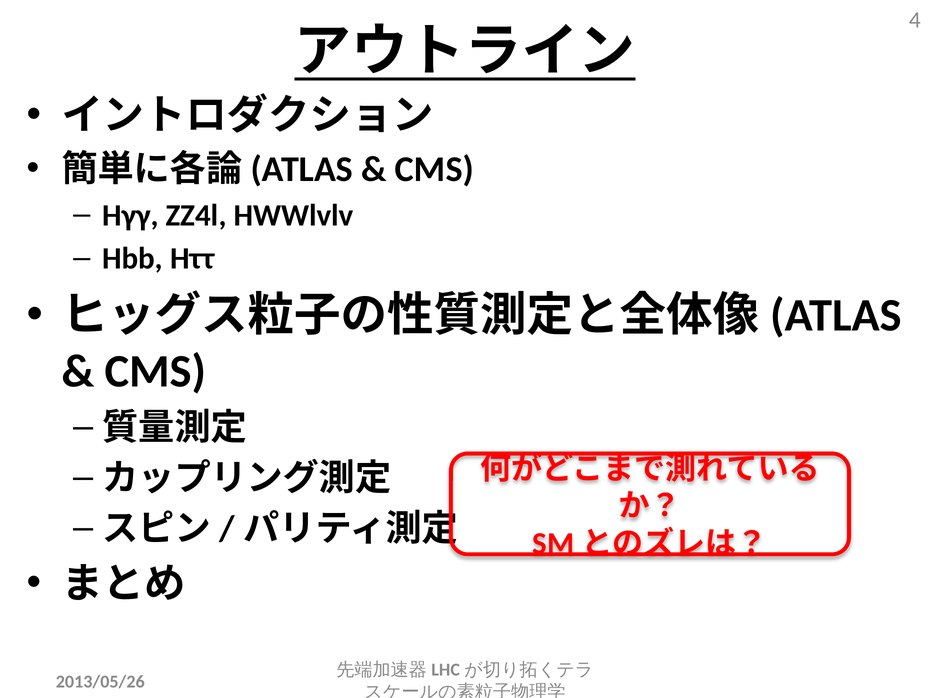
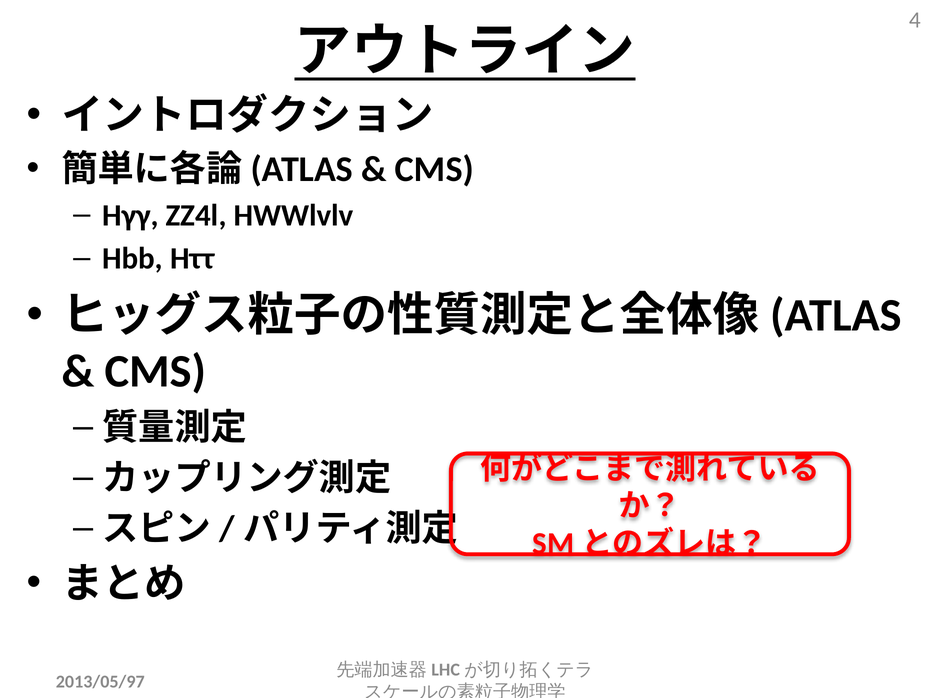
2013/05/26: 2013/05/26 -> 2013/05/97
